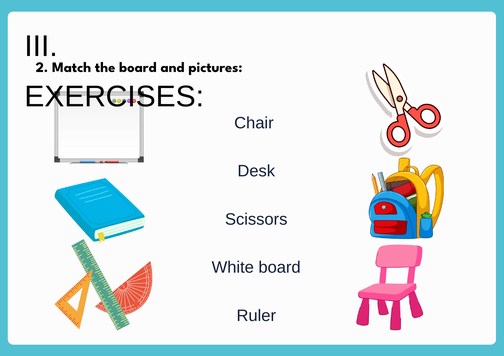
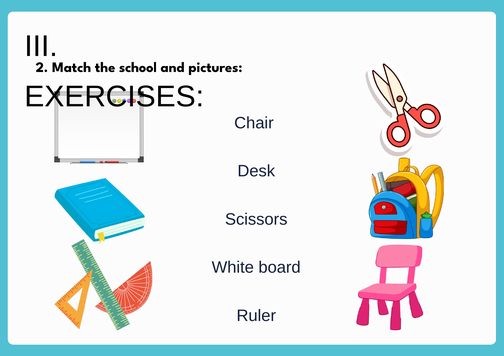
the board: board -> school
